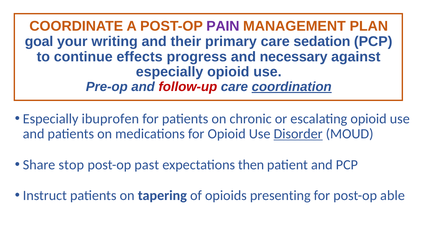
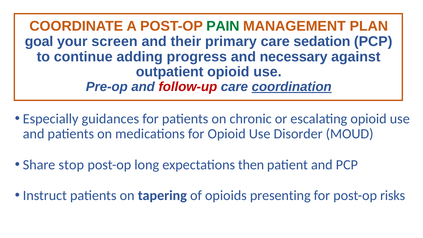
PAIN colour: purple -> green
writing: writing -> screen
effects: effects -> adding
especially at (170, 72): especially -> outpatient
ibuprofen: ibuprofen -> guidances
Disorder underline: present -> none
past: past -> long
able: able -> risks
